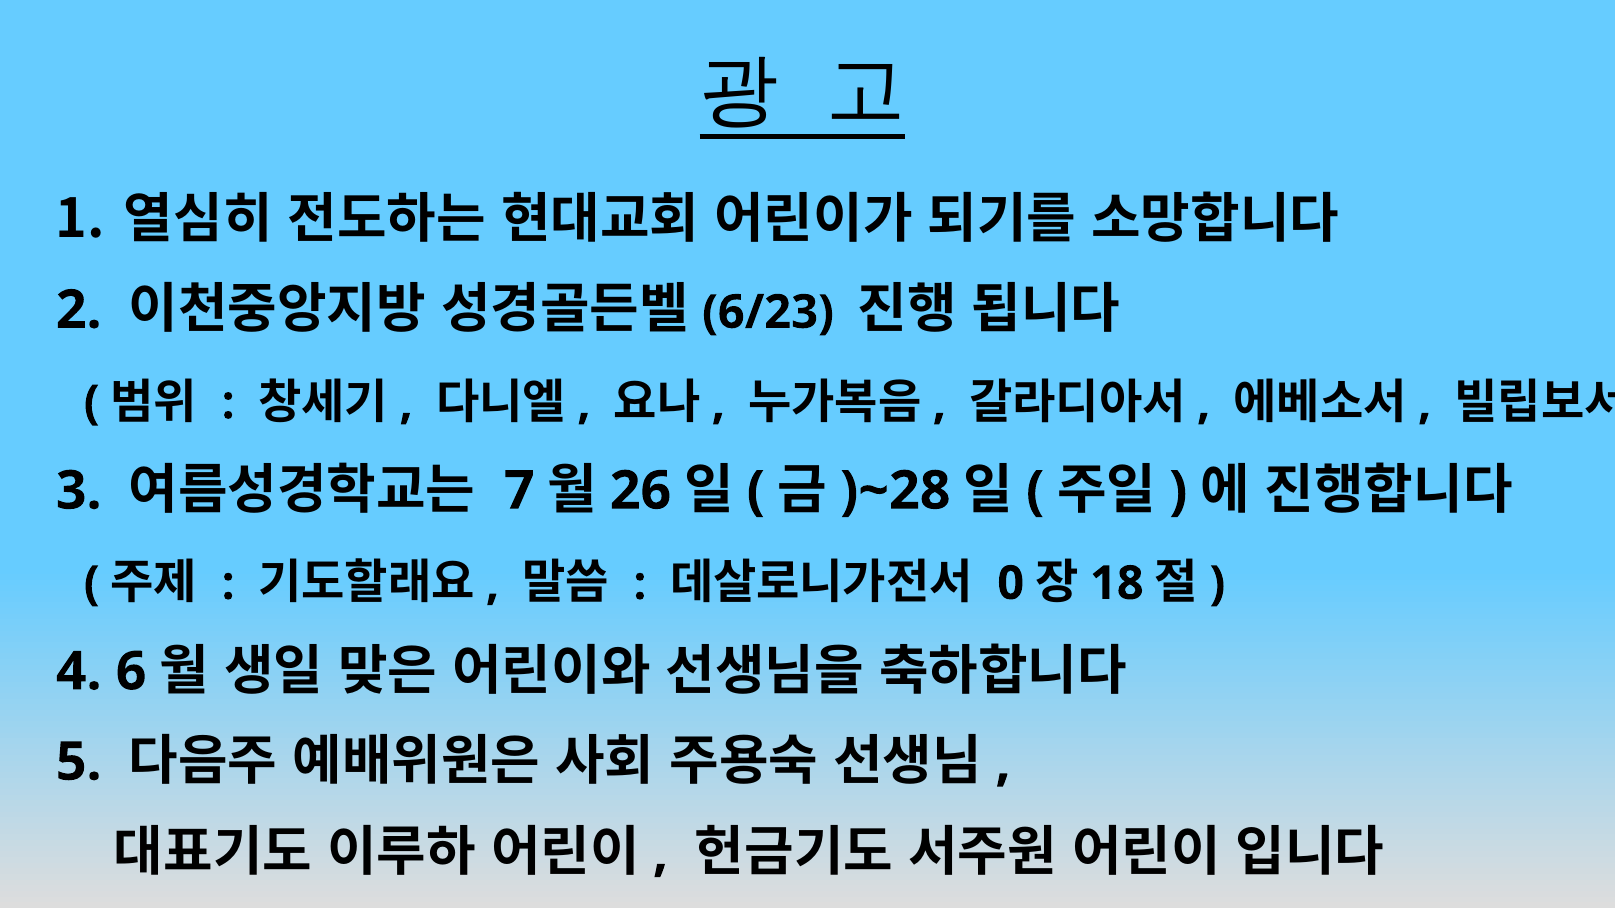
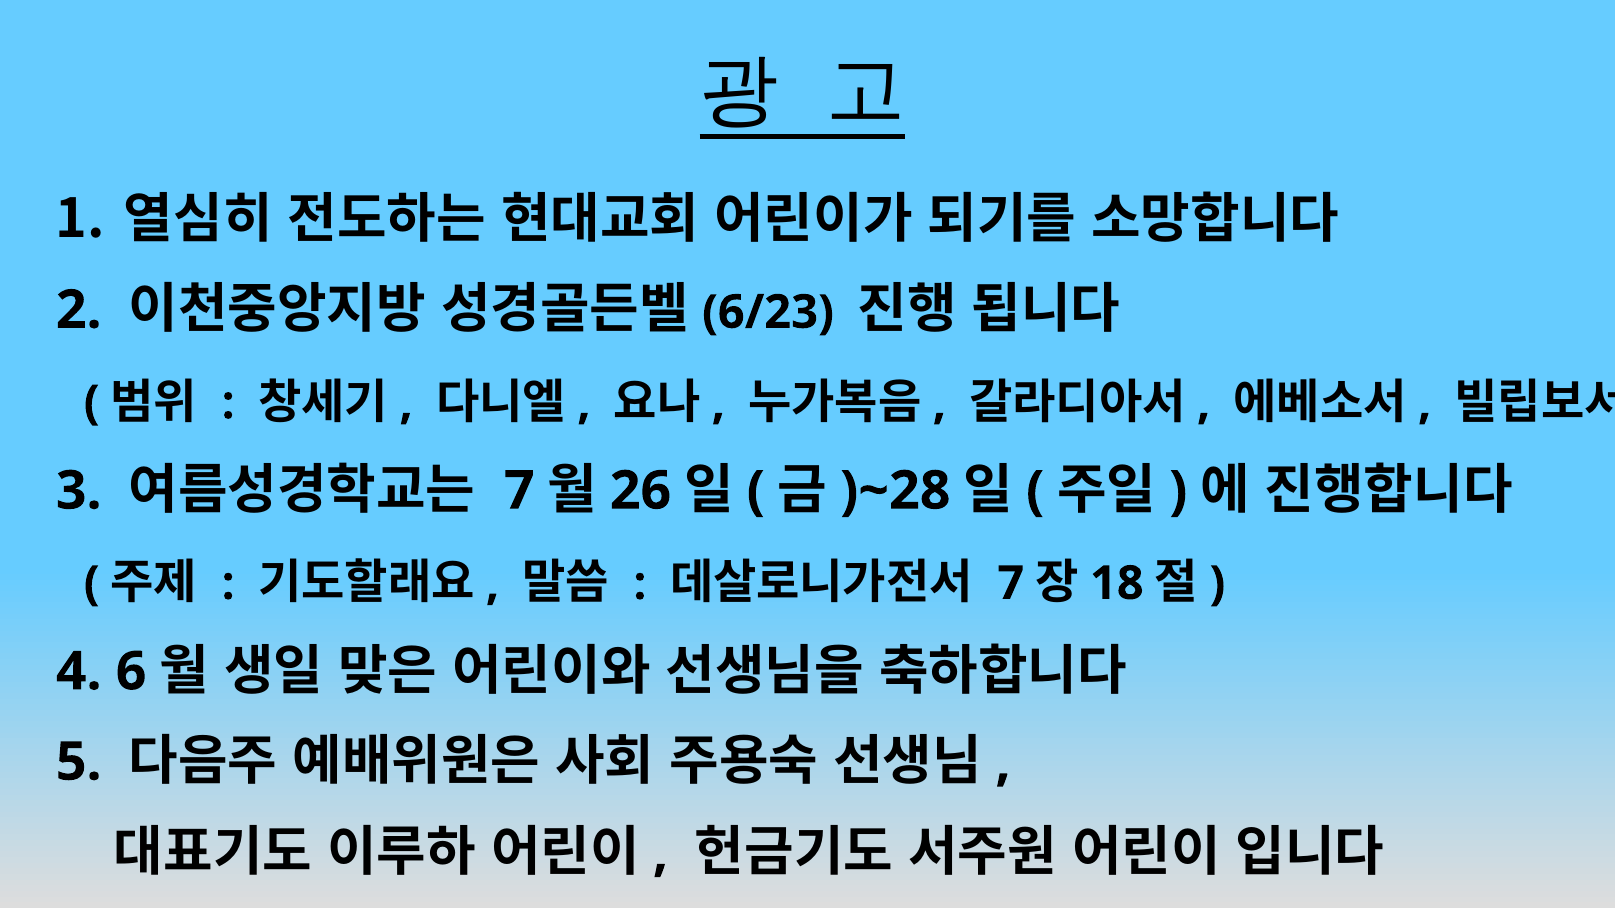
0 at (1011, 584): 0 -> 7
